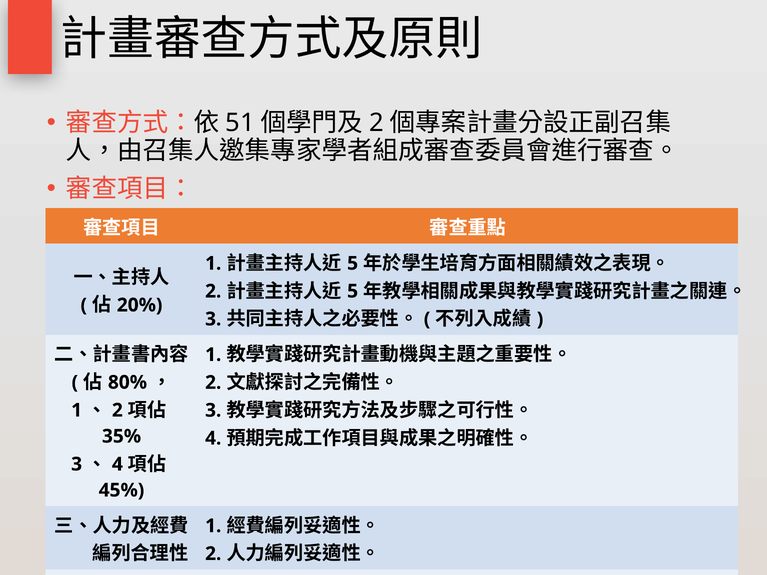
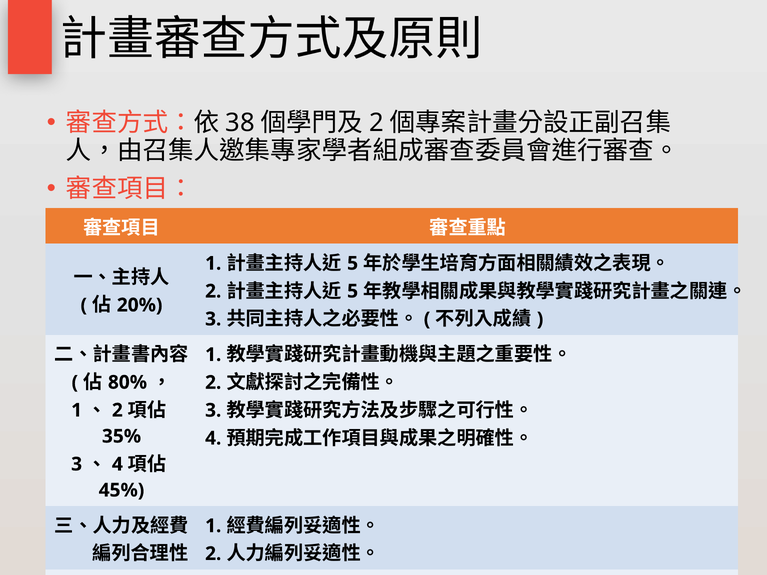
51: 51 -> 38
